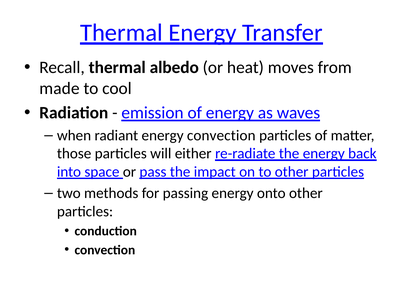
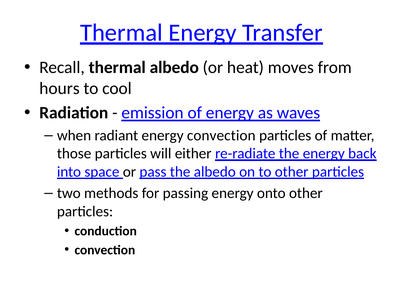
made: made -> hours
the impact: impact -> albedo
